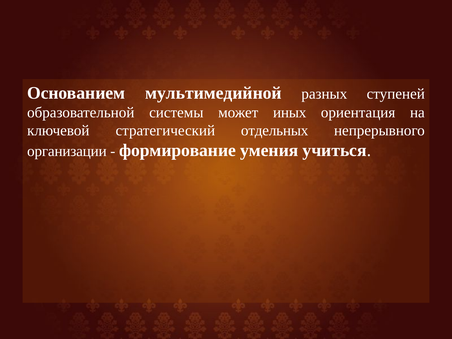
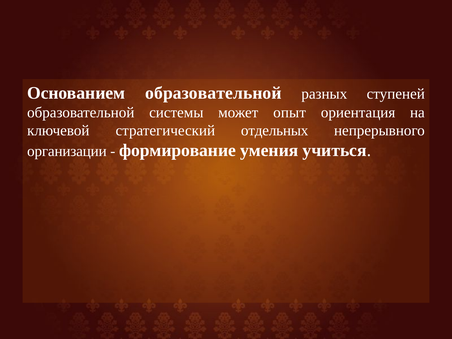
Основанием мультимедийной: мультимедийной -> образовательной
иных: иных -> опыт
